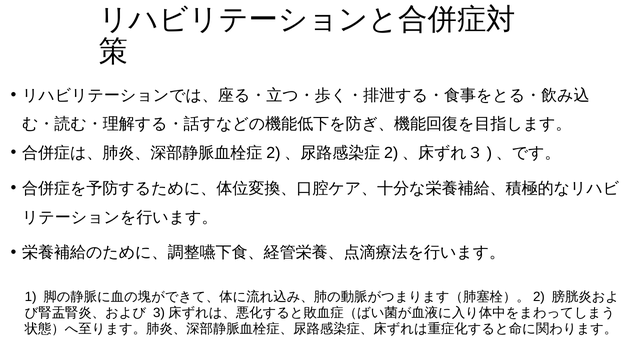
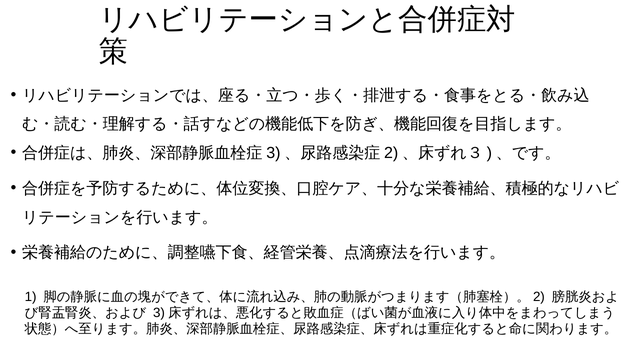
2 at (273, 153): 2 -> 3
